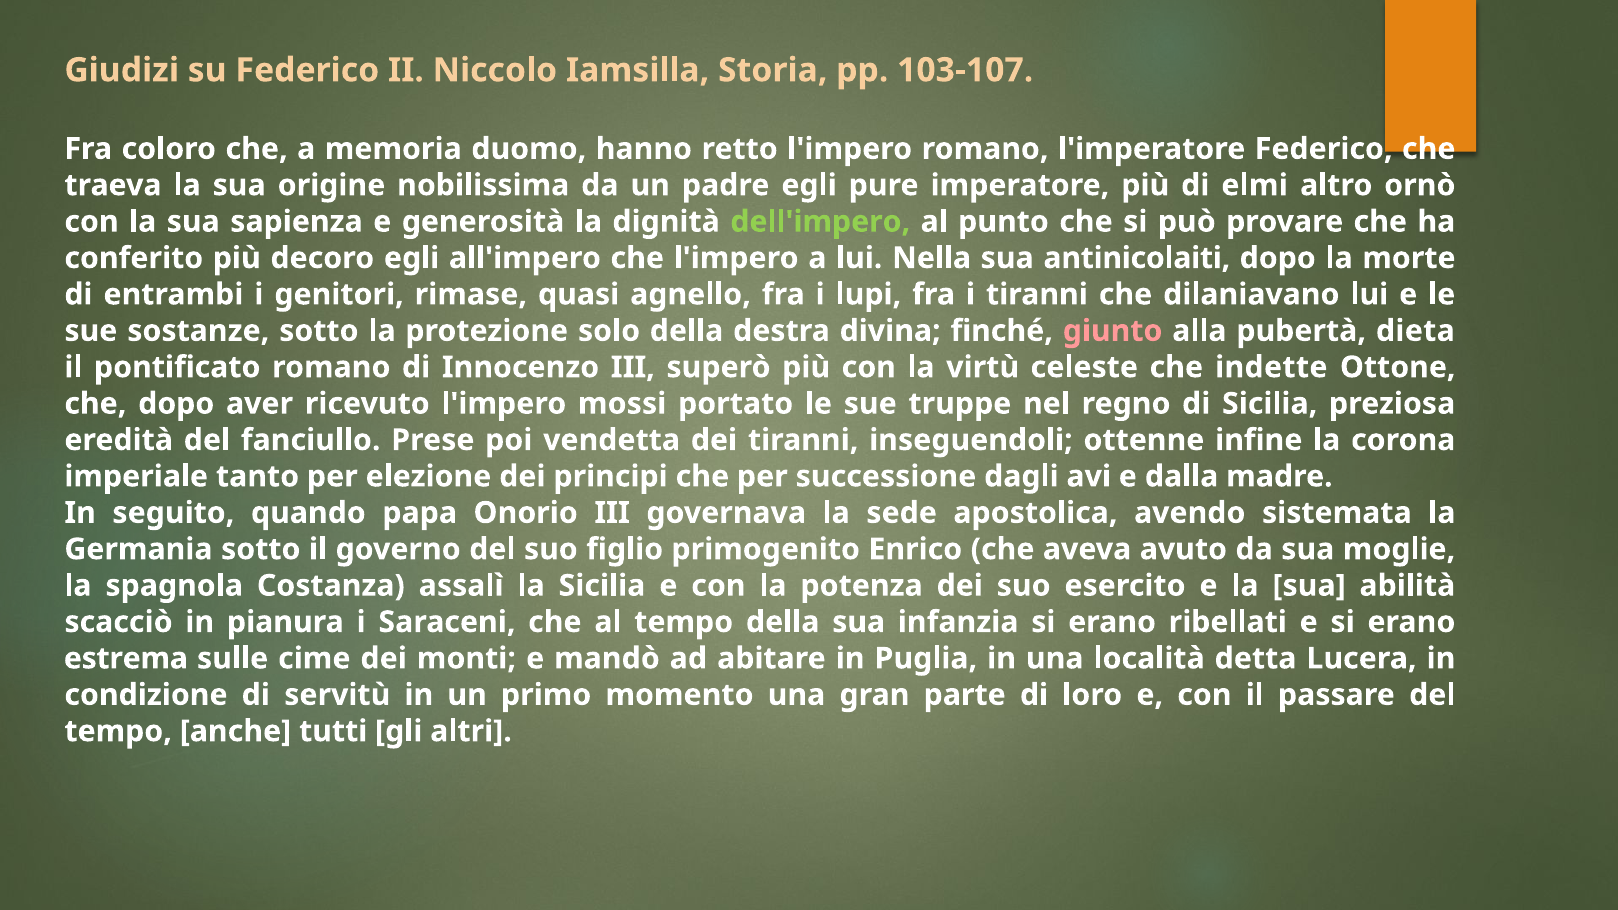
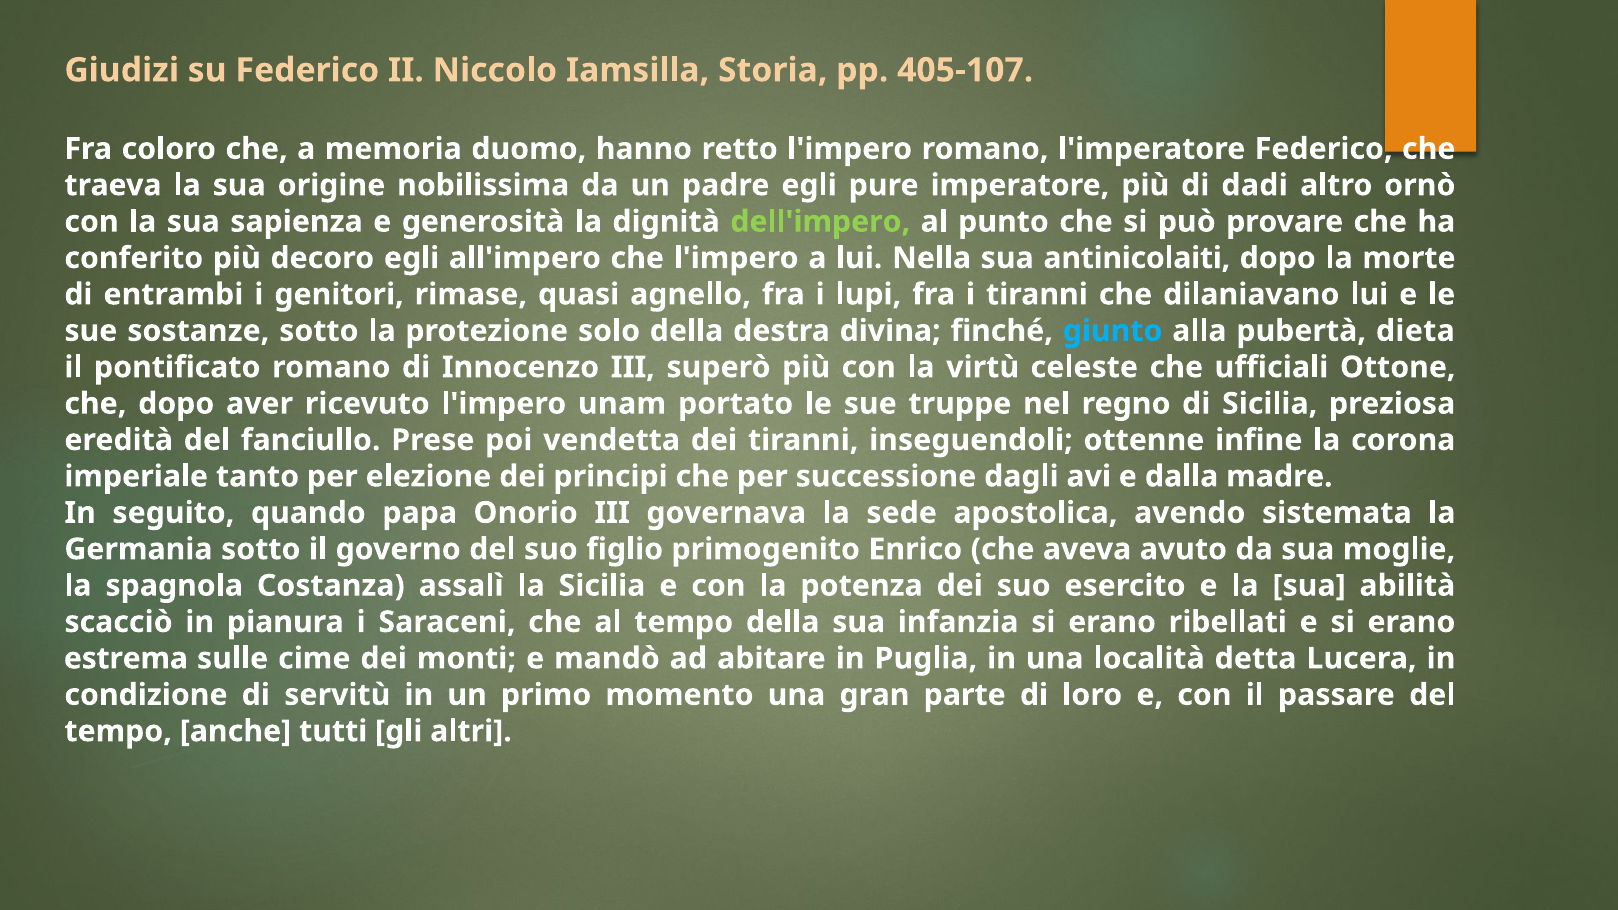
103-107: 103-107 -> 405-107
elmi: elmi -> dadi
giunto colour: pink -> light blue
indette: indette -> ufficiali
mossi: mossi -> unam
